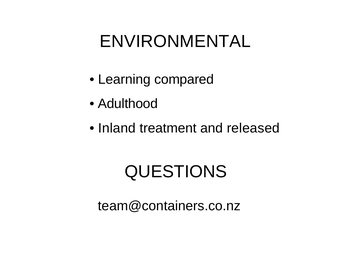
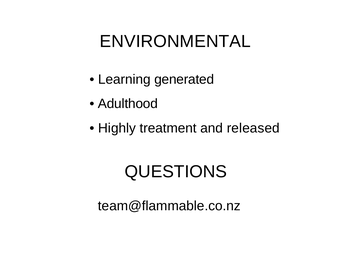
compared: compared -> generated
Inland: Inland -> Highly
team@containers.co.nz: team@containers.co.nz -> team@flammable.co.nz
